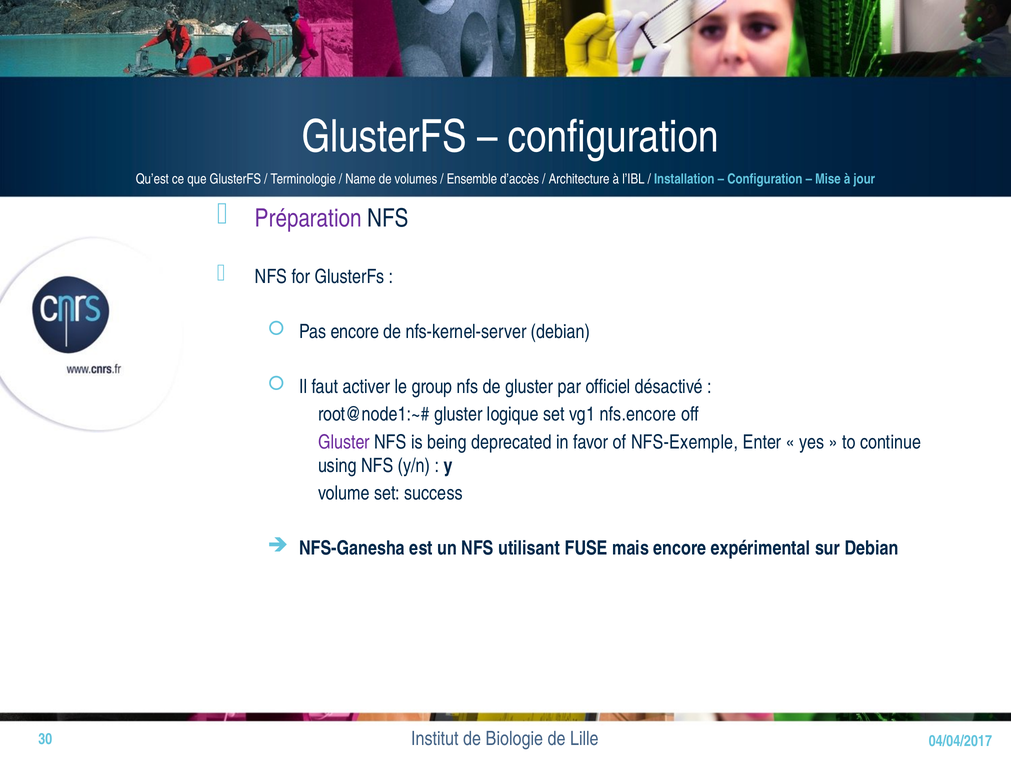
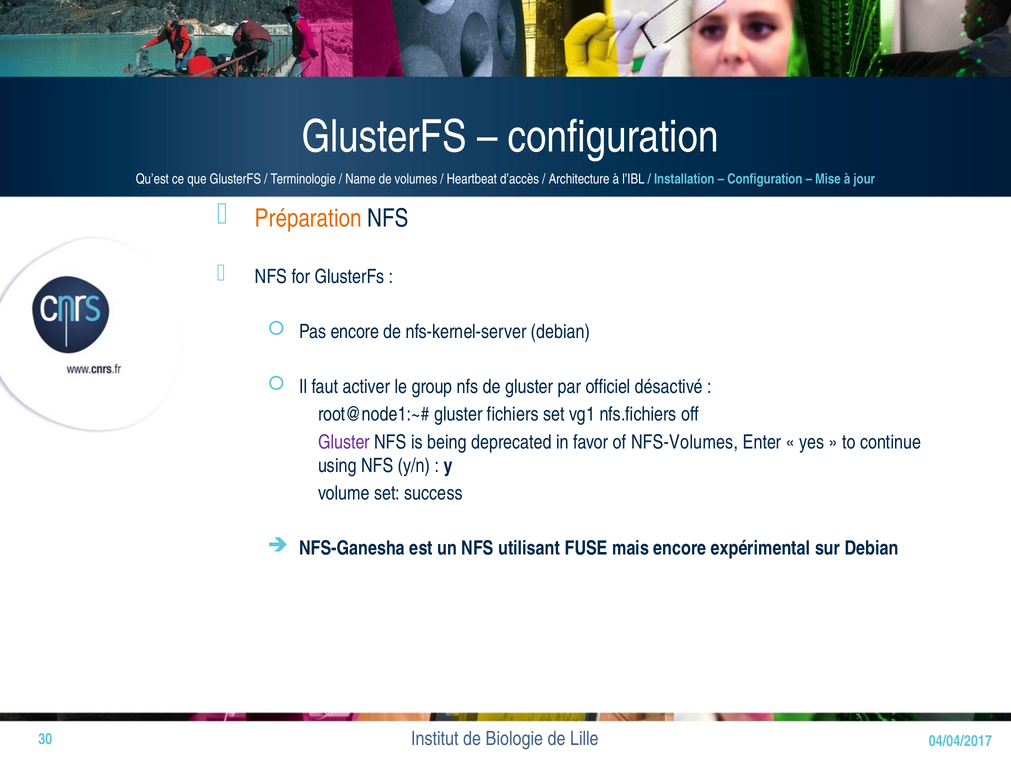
Ensemble: Ensemble -> Heartbeat
Préparation colour: purple -> orange
logique: logique -> fichiers
nfs.encore: nfs.encore -> nfs.fichiers
NFS-Exemple: NFS-Exemple -> NFS-Volumes
